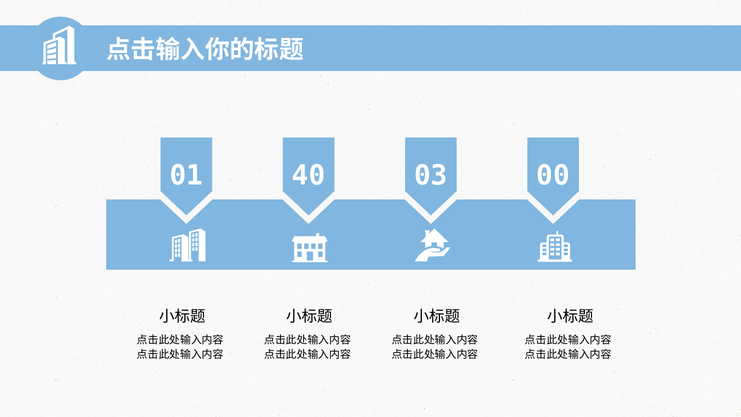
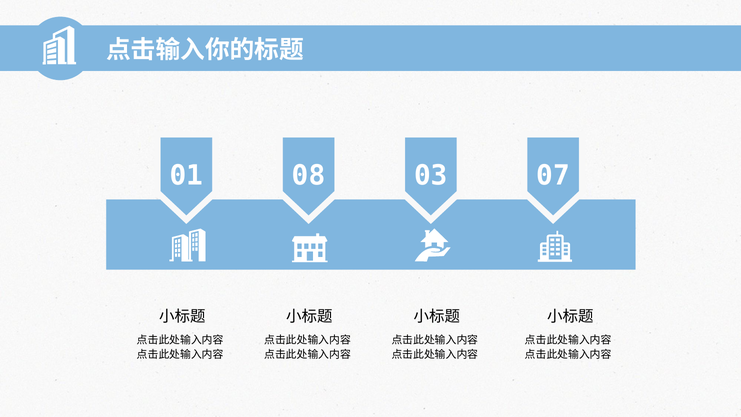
40: 40 -> 08
00: 00 -> 07
